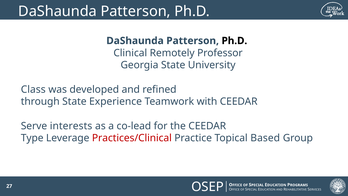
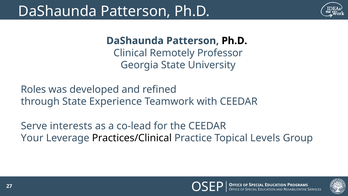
Class: Class -> Roles
Type: Type -> Your
Practices/Clinical colour: red -> black
Based: Based -> Levels
